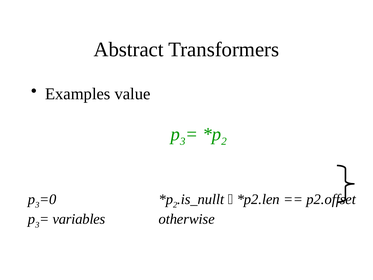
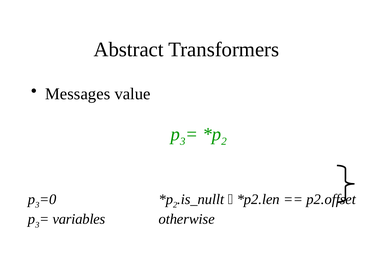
Examples: Examples -> Messages
